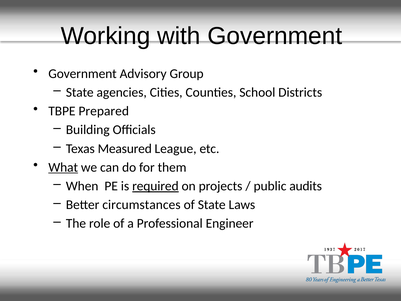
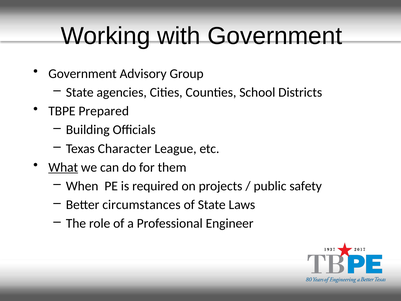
Measured: Measured -> Character
required underline: present -> none
audits: audits -> safety
